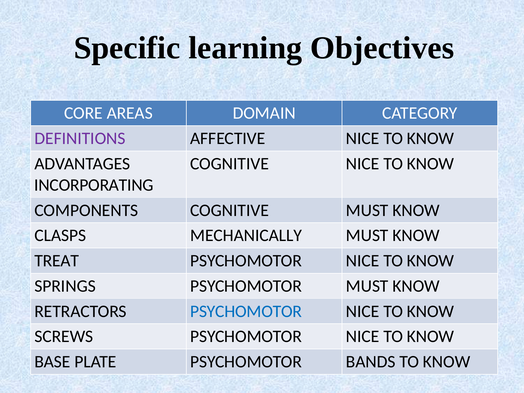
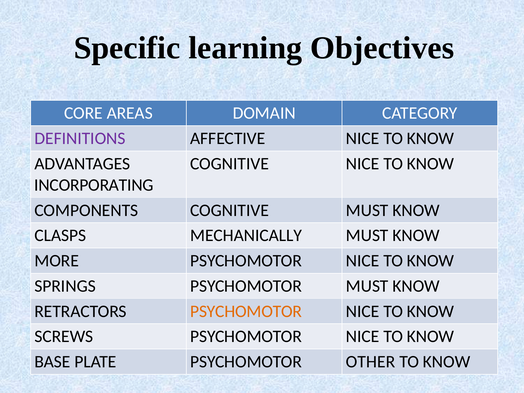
TREAT: TREAT -> MORE
PSYCHOMOTOR at (246, 311) colour: blue -> orange
BANDS: BANDS -> OTHER
